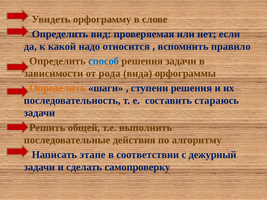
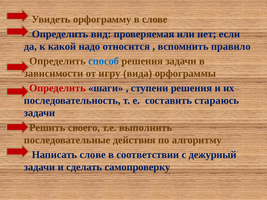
рода: рода -> игру
Определить at (57, 88) colour: orange -> red
общей: общей -> своего
Написать этапе: этапе -> слове
